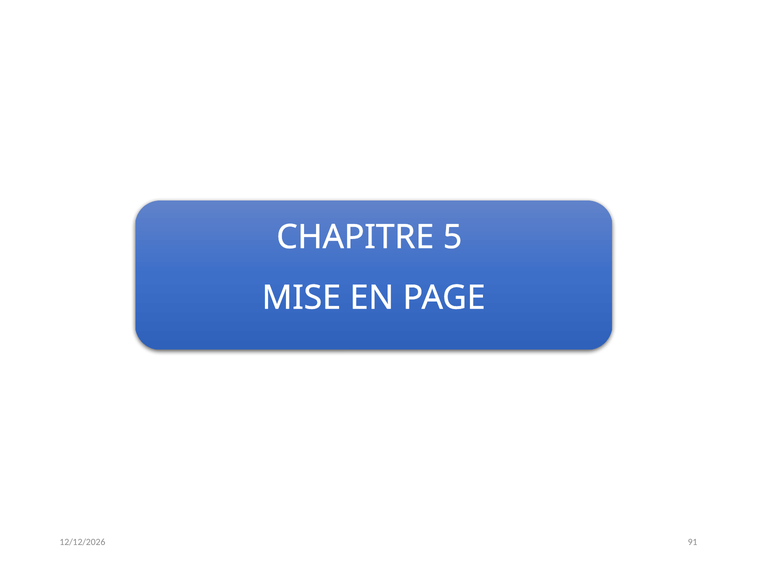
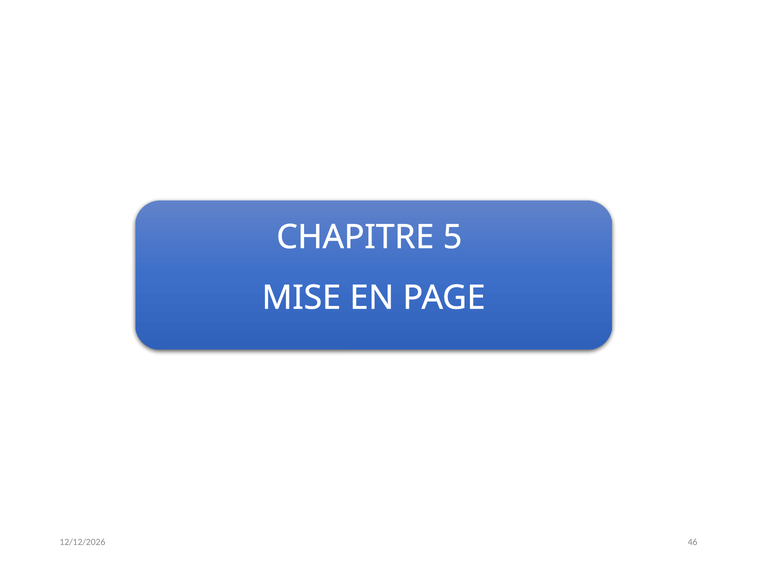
91: 91 -> 46
